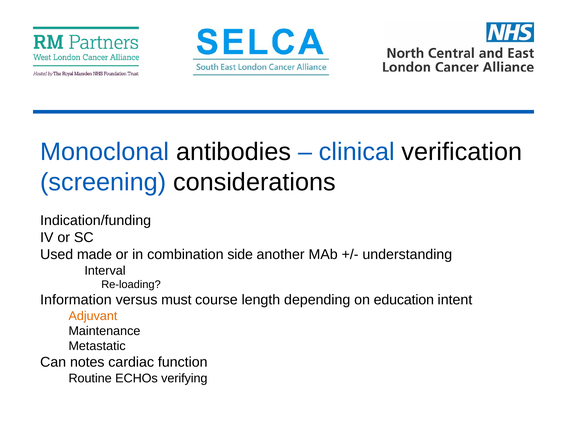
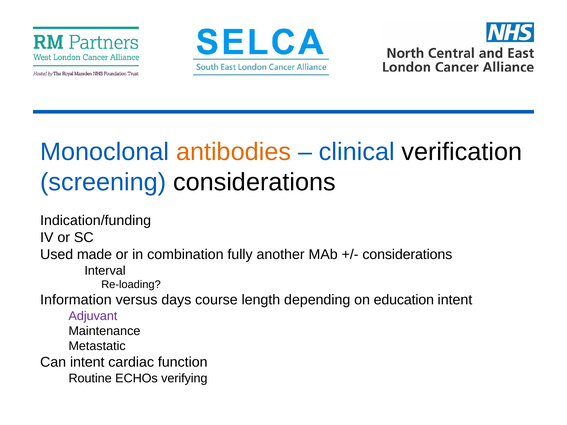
antibodies colour: black -> orange
side: side -> fully
understanding at (407, 255): understanding -> considerations
must: must -> days
Adjuvant colour: orange -> purple
Can notes: notes -> intent
